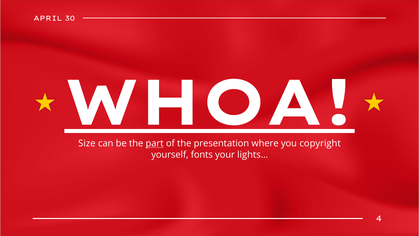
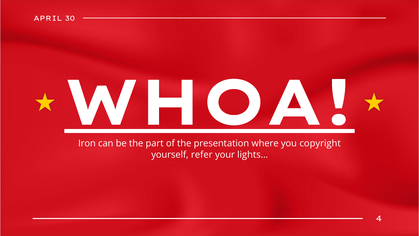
Size: Size -> Iron
part underline: present -> none
fonts: fonts -> refer
